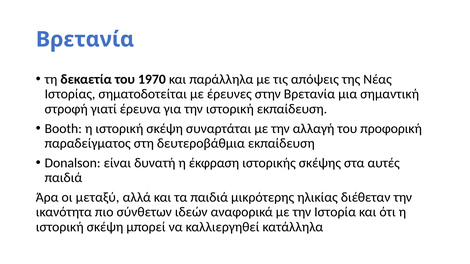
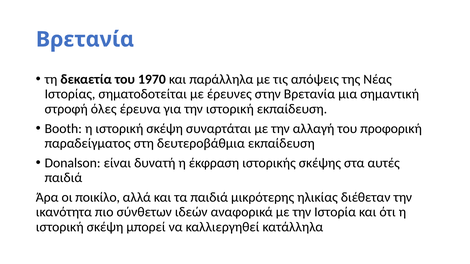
γιατί: γιατί -> όλες
μεταξύ: μεταξύ -> ποικίλο
